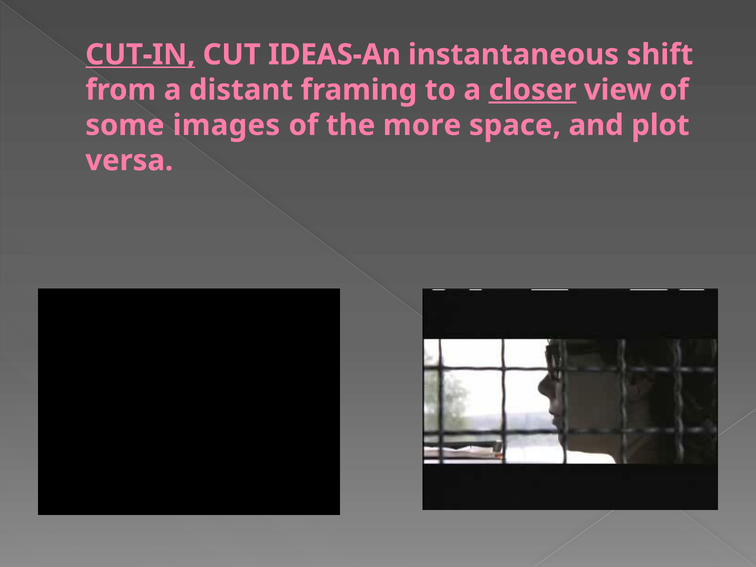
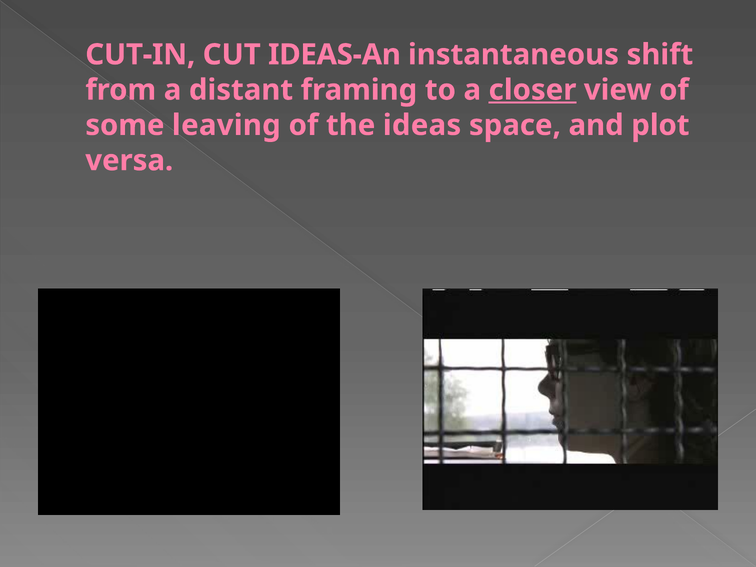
CUT-IN underline: present -> none
images: images -> leaving
more: more -> ideas
